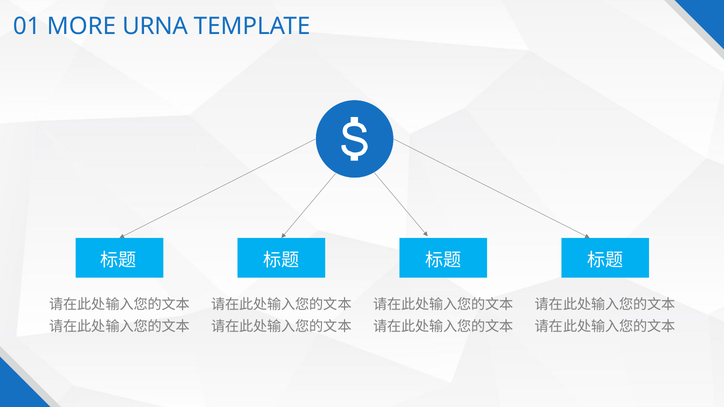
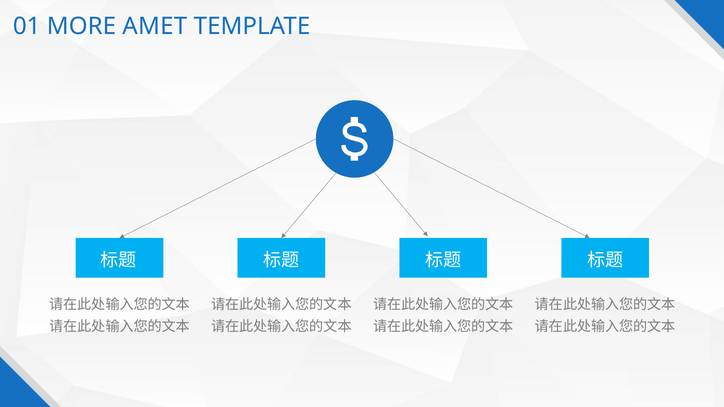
URNA: URNA -> AMET
